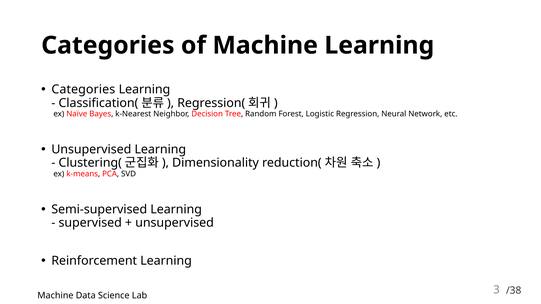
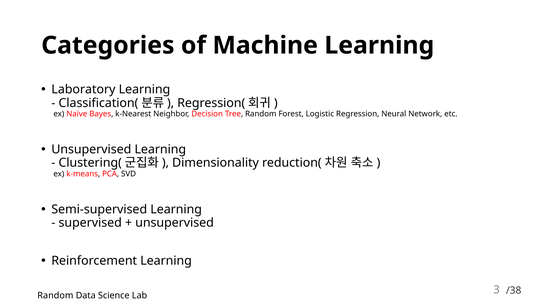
Categories at (83, 90): Categories -> Laboratory
Machine at (55, 296): Machine -> Random
